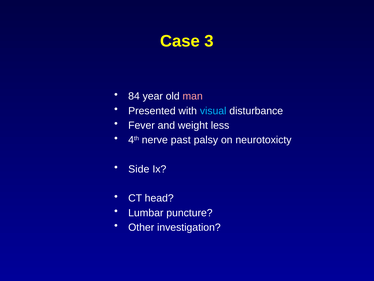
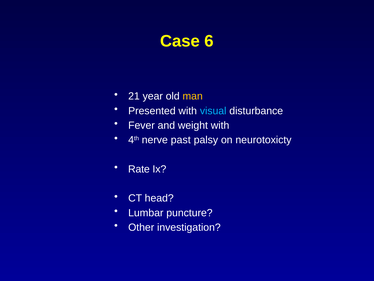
3: 3 -> 6
84: 84 -> 21
man colour: pink -> yellow
weight less: less -> with
Side: Side -> Rate
